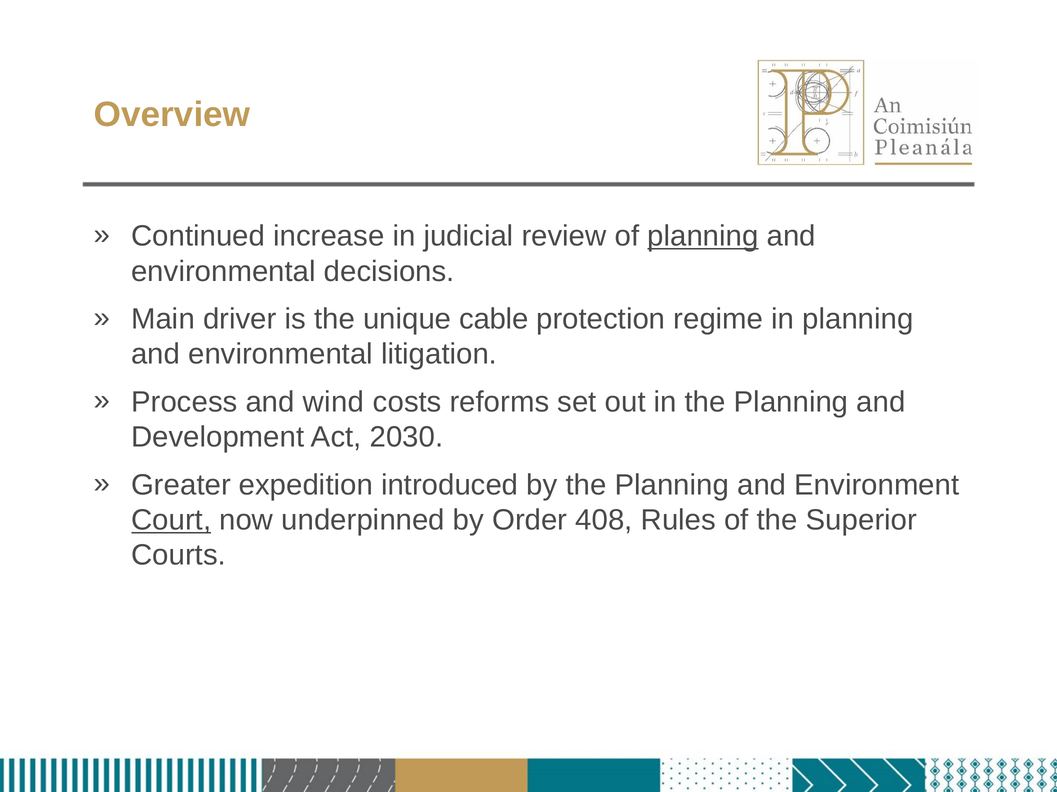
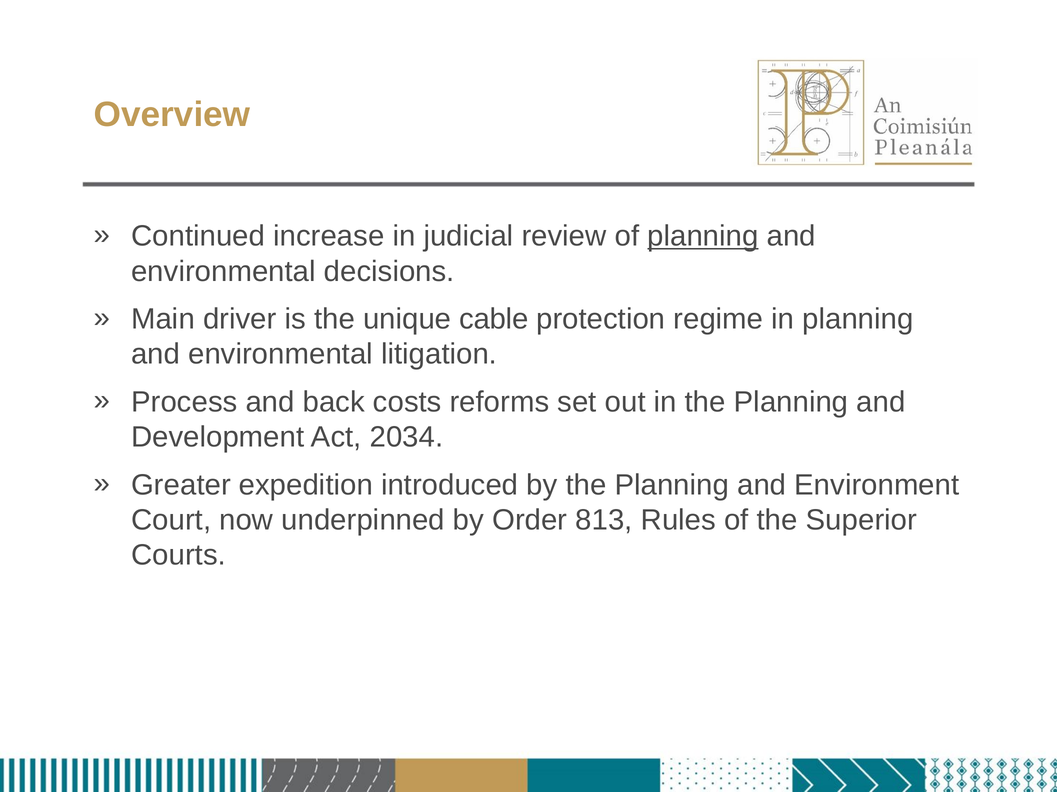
wind: wind -> back
2030: 2030 -> 2034
Court underline: present -> none
408: 408 -> 813
